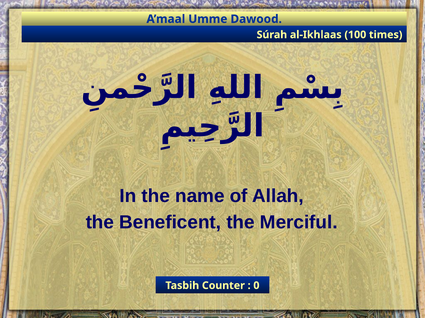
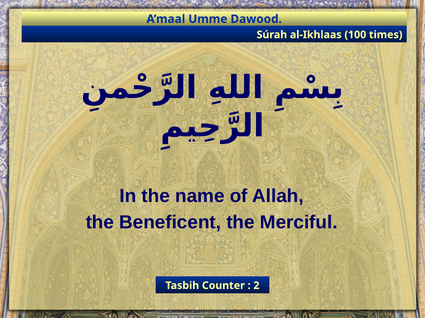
0: 0 -> 2
